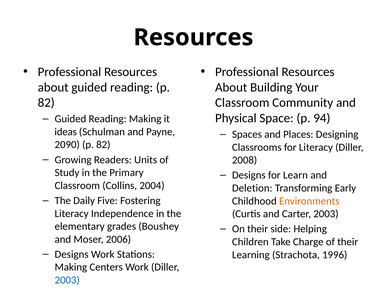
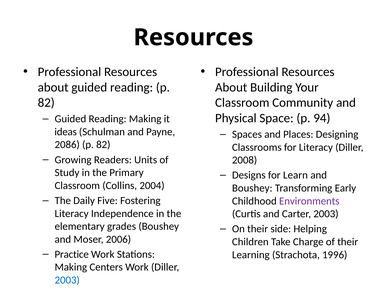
2090: 2090 -> 2086
Deletion at (252, 188): Deletion -> Boushey
Environments colour: orange -> purple
Designs at (72, 255): Designs -> Practice
